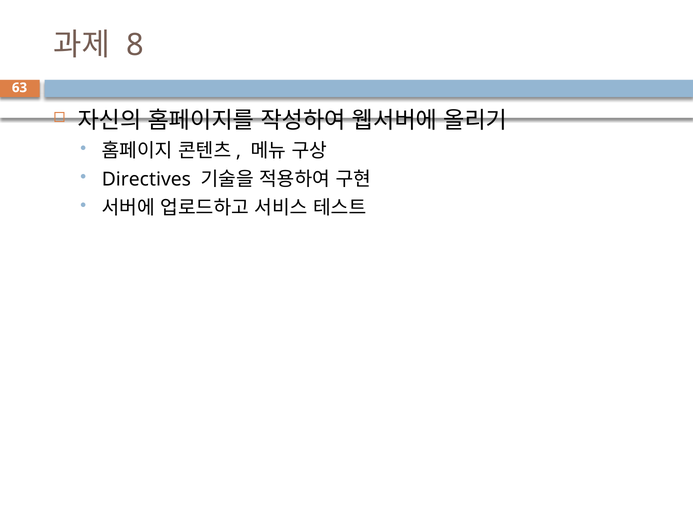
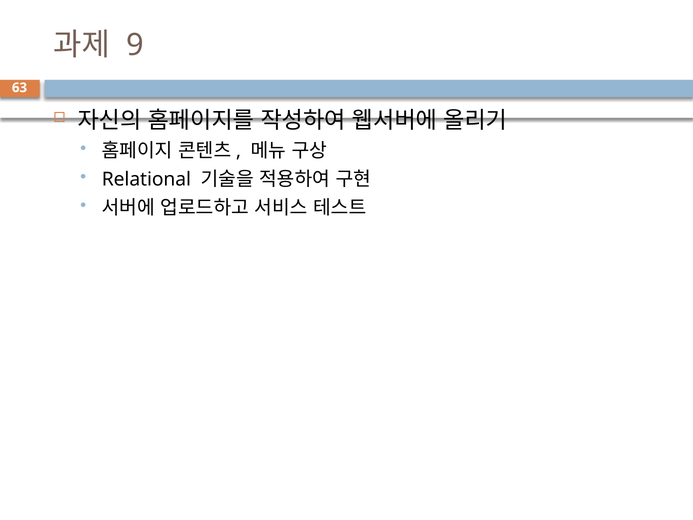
8: 8 -> 9
Directives: Directives -> Relational
